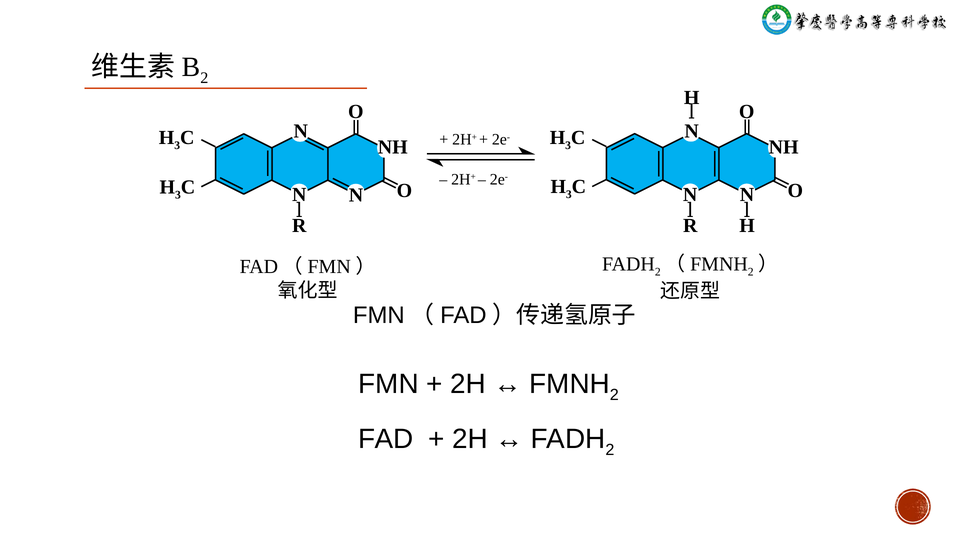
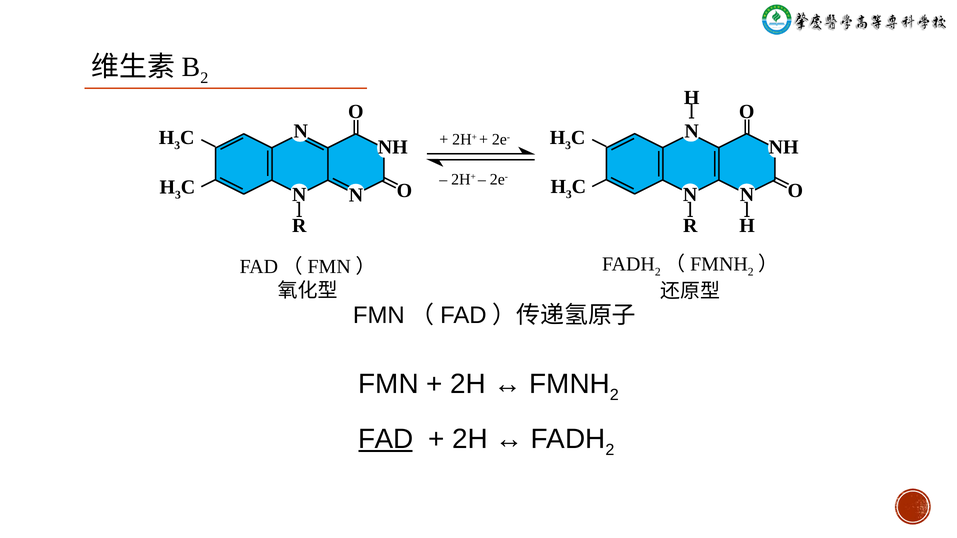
FAD underline: none -> present
